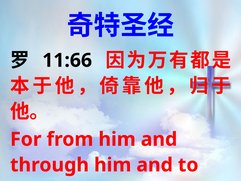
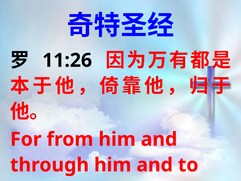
11:66: 11:66 -> 11:26
